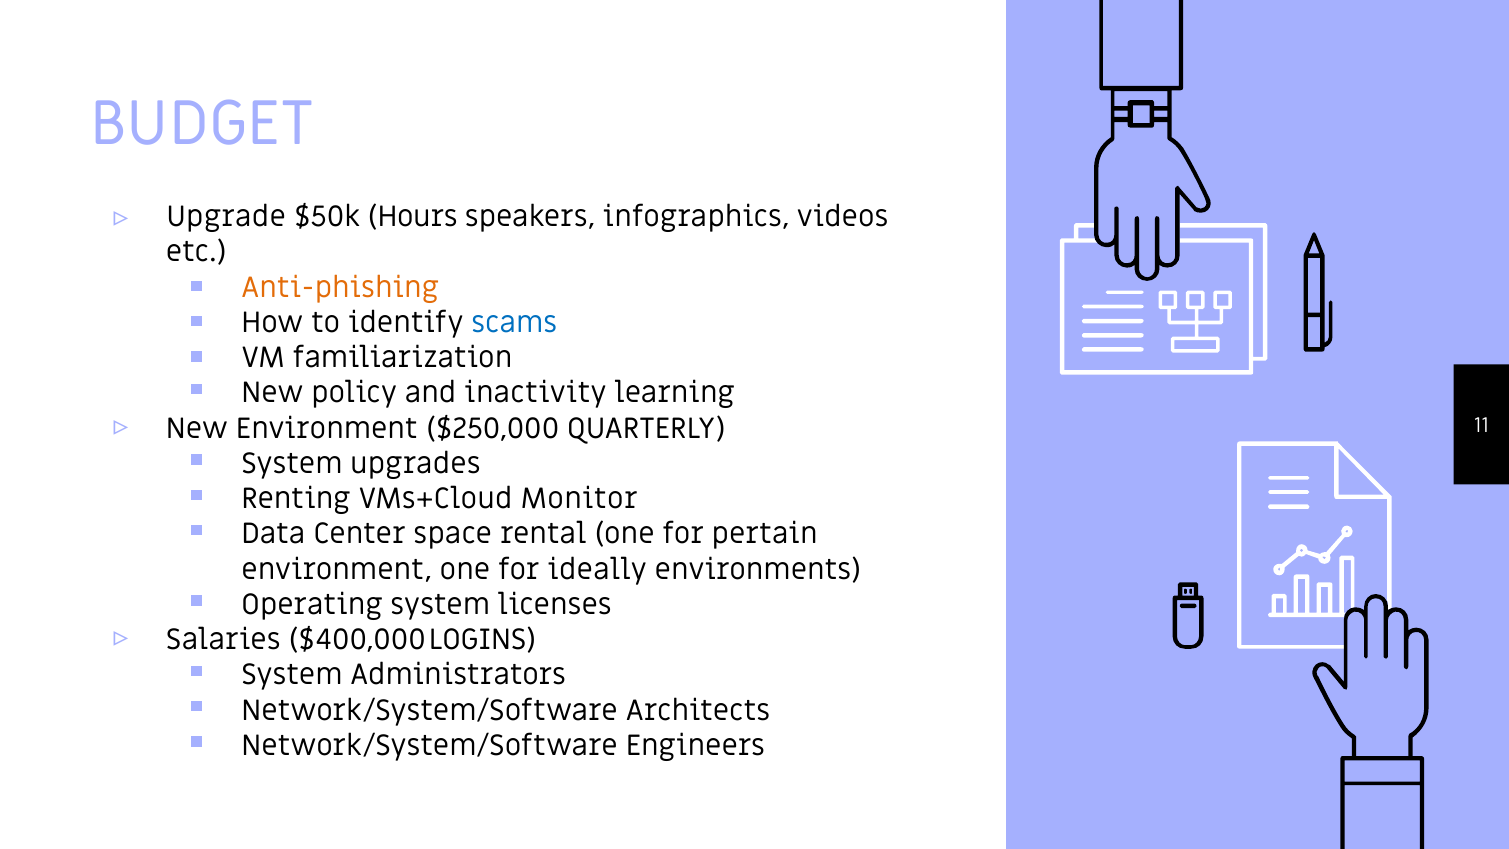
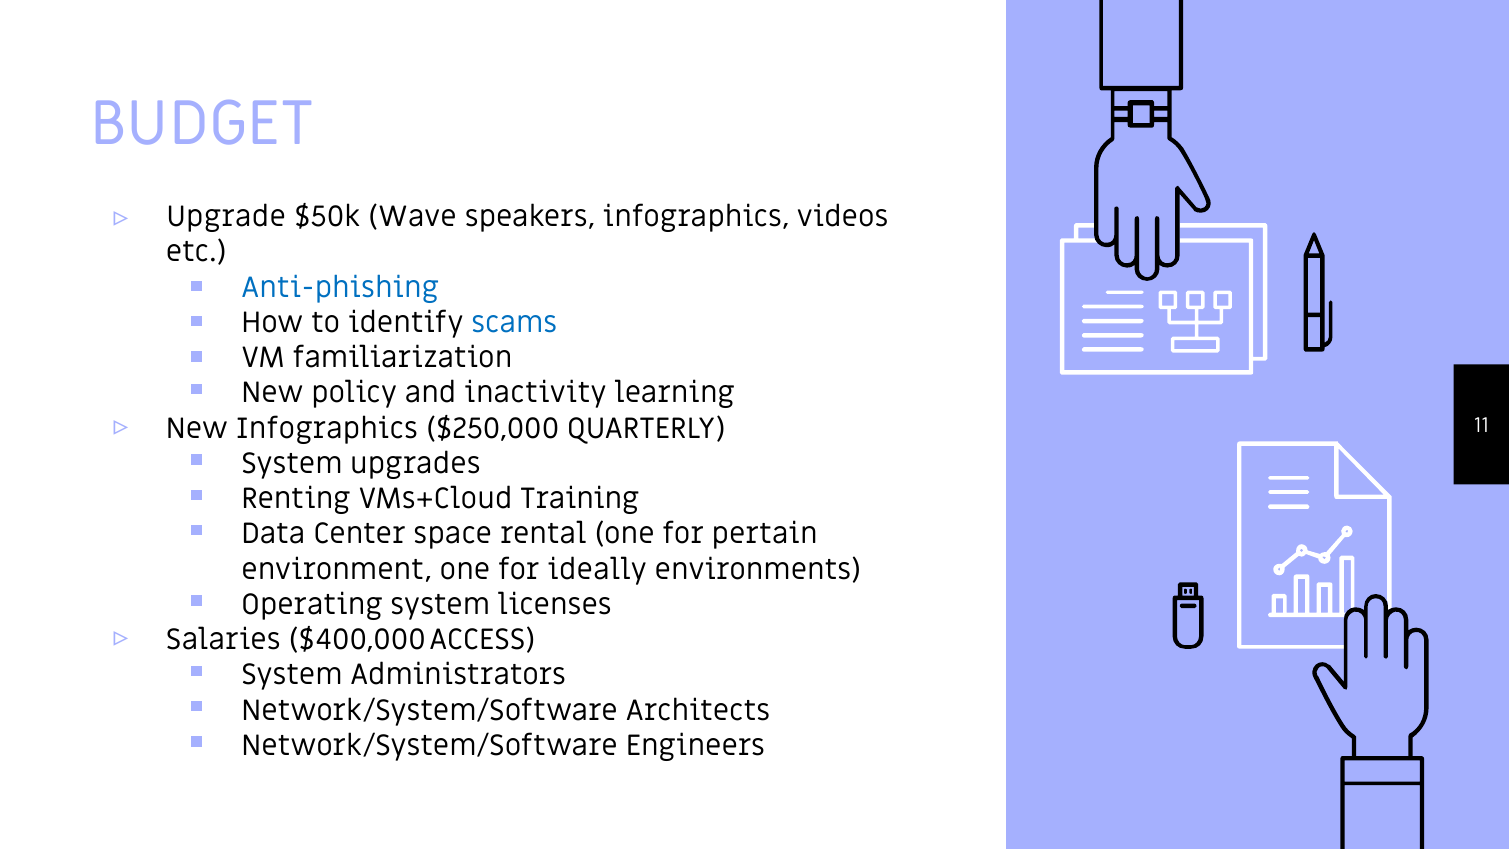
Hours: Hours -> Wave
Anti-phishing colour: orange -> blue
Environment at (327, 428): Environment -> Infographics
Monitor: Monitor -> Training
LOGINS: LOGINS -> ACCESS
